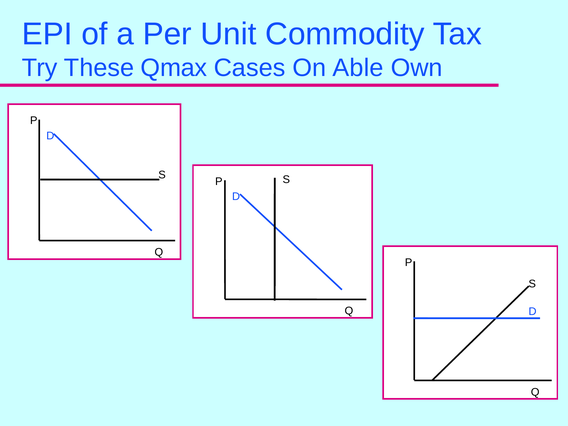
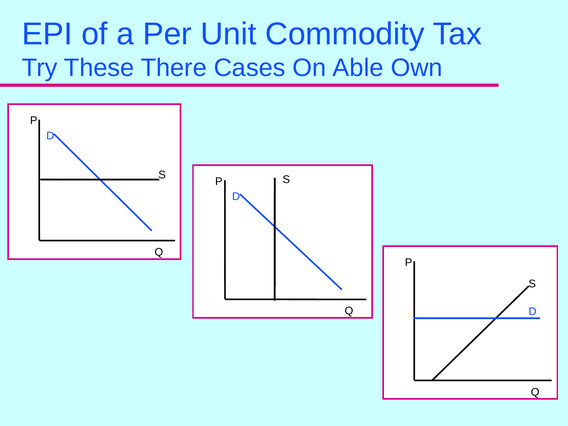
Qmax: Qmax -> There
